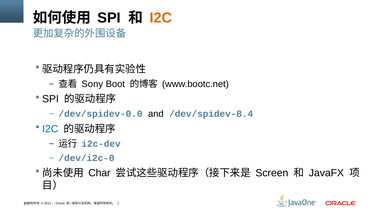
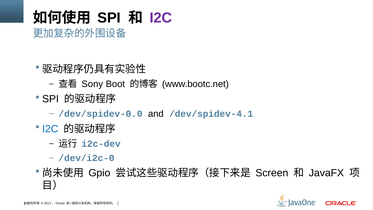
I2C at (161, 18) colour: orange -> purple
/dev/spidev-8.4: /dev/spidev-8.4 -> /dev/spidev-4.1
Char: Char -> Gpio
